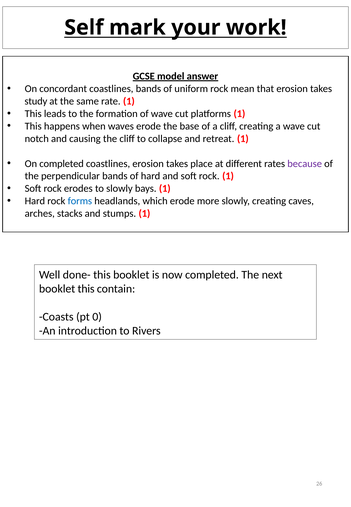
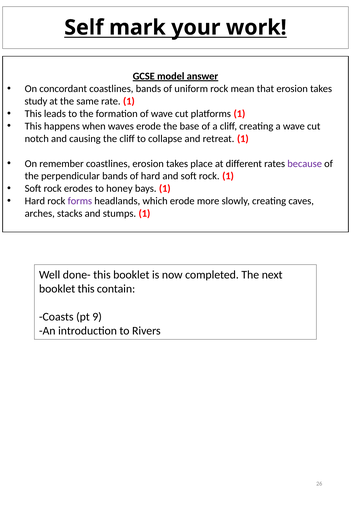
On completed: completed -> remember
to slowly: slowly -> honey
forms colour: blue -> purple
0: 0 -> 9
